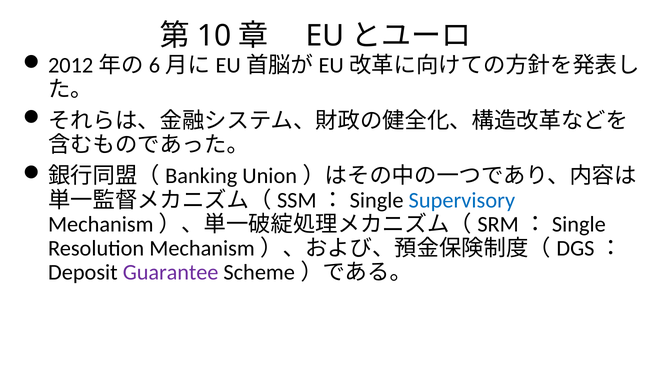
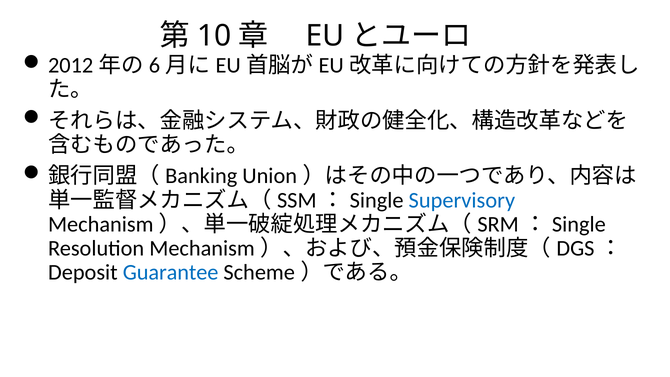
Guarantee colour: purple -> blue
